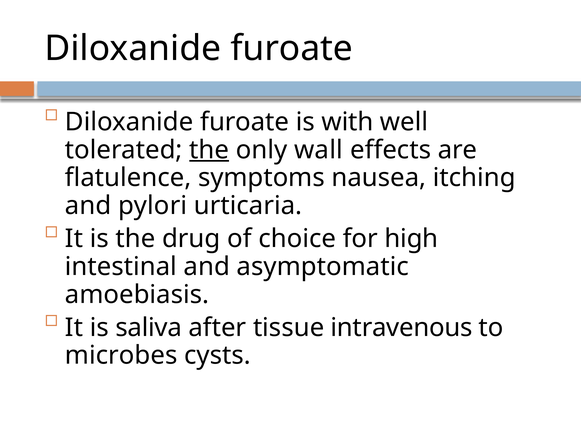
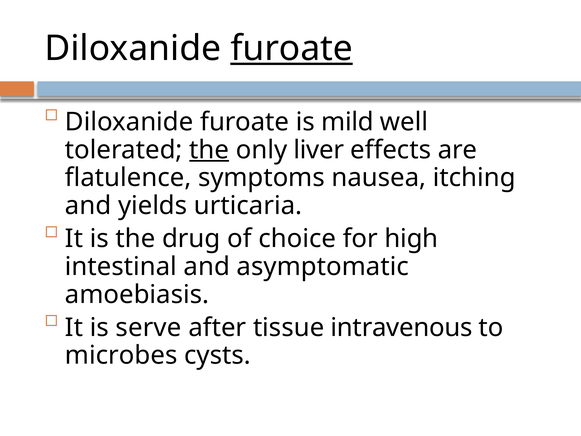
furoate at (292, 48) underline: none -> present
with: with -> mild
wall: wall -> liver
pylori: pylori -> yields
saliva: saliva -> serve
